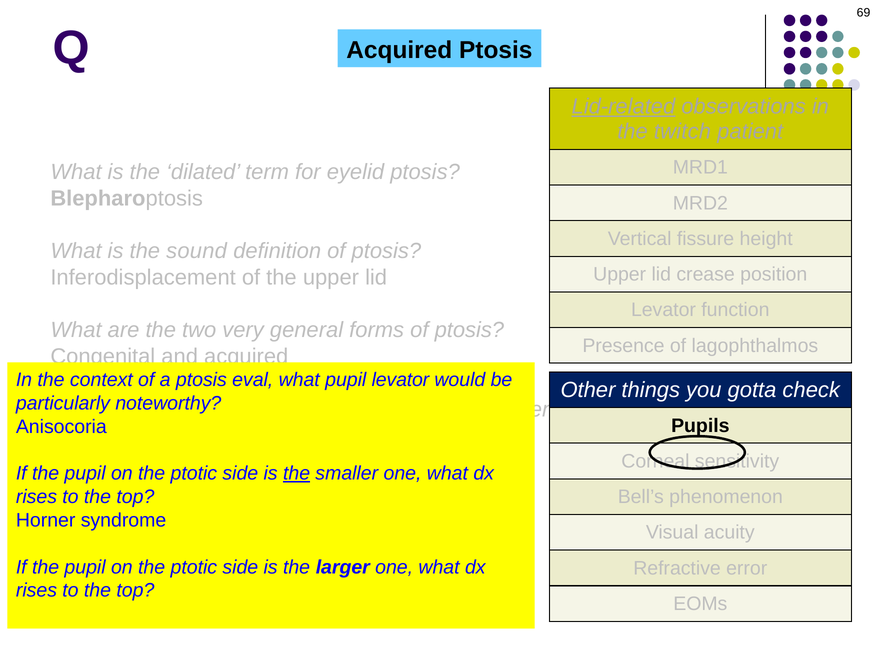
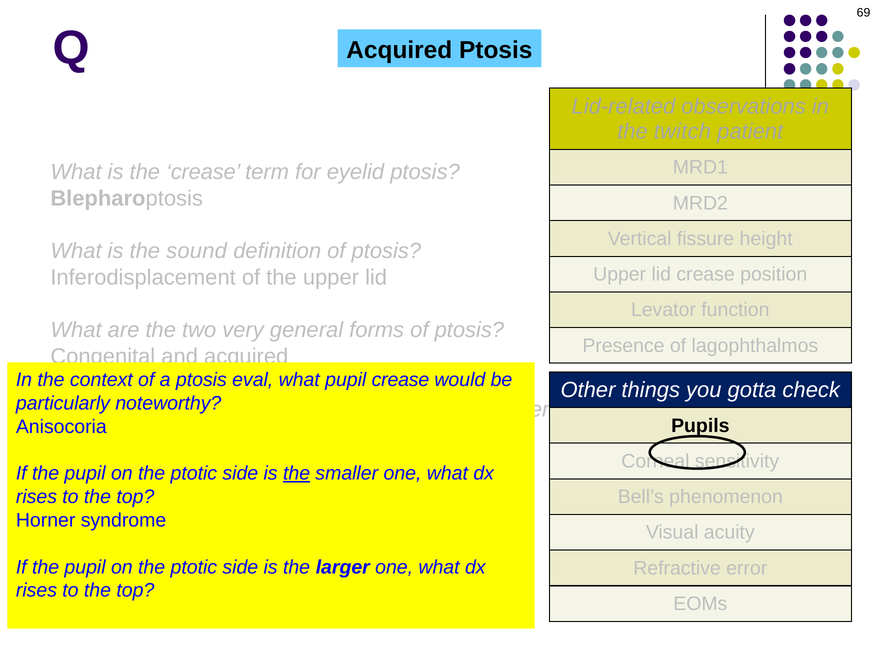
Lid-related underline: present -> none
the dilated: dilated -> crease
pupil levator: levator -> crease
